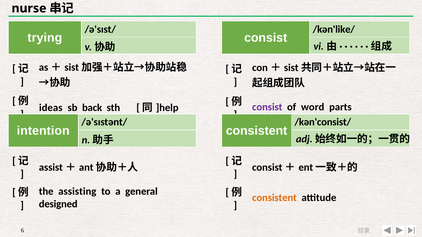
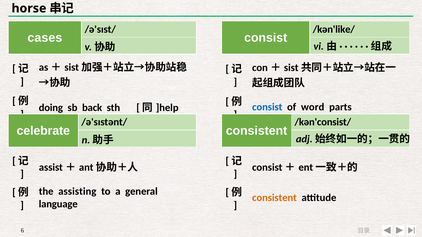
nurse: nurse -> horse
trying: trying -> cases
consist at (267, 107) colour: purple -> blue
ideas: ideas -> doing
intention: intention -> celebrate
designed: designed -> language
